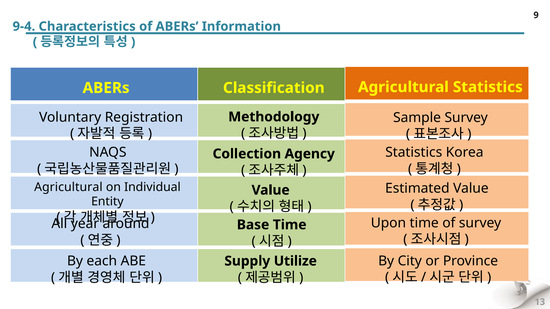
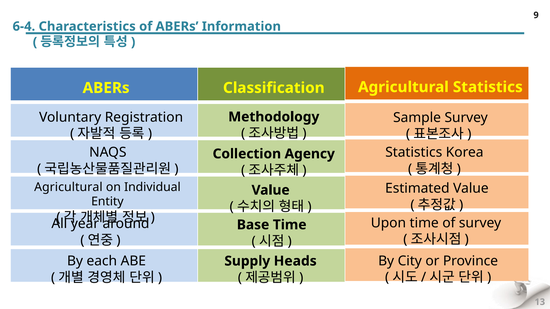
9-4: 9-4 -> 6-4
Utilize: Utilize -> Heads
